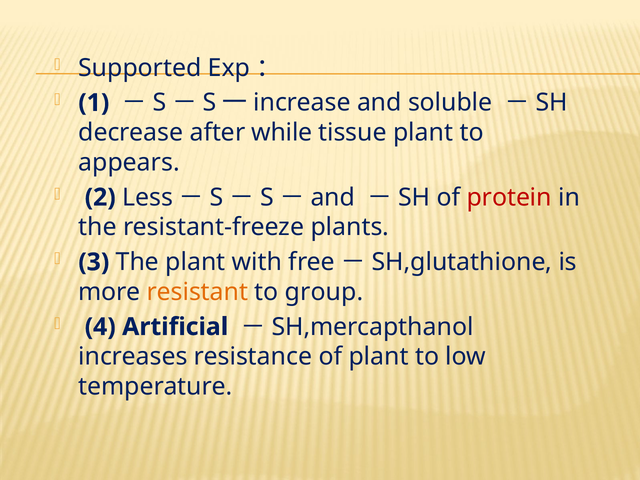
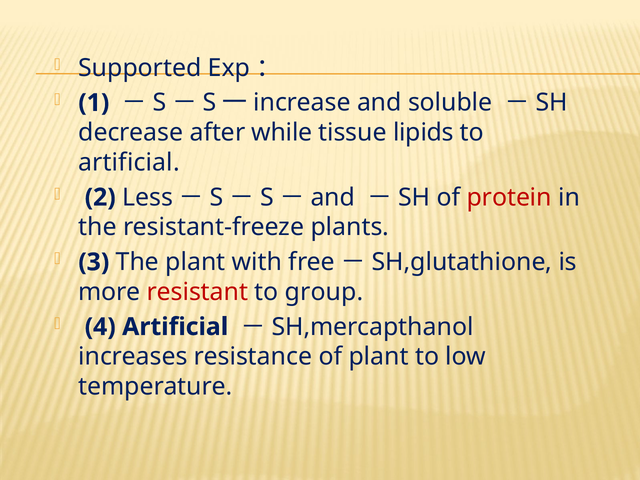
tissue plant: plant -> lipids
appears at (129, 162): appears -> artificial
resistant colour: orange -> red
